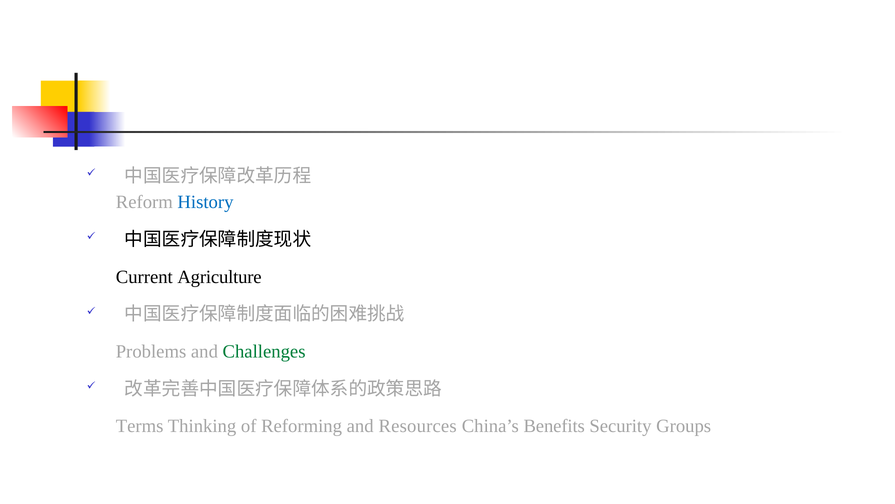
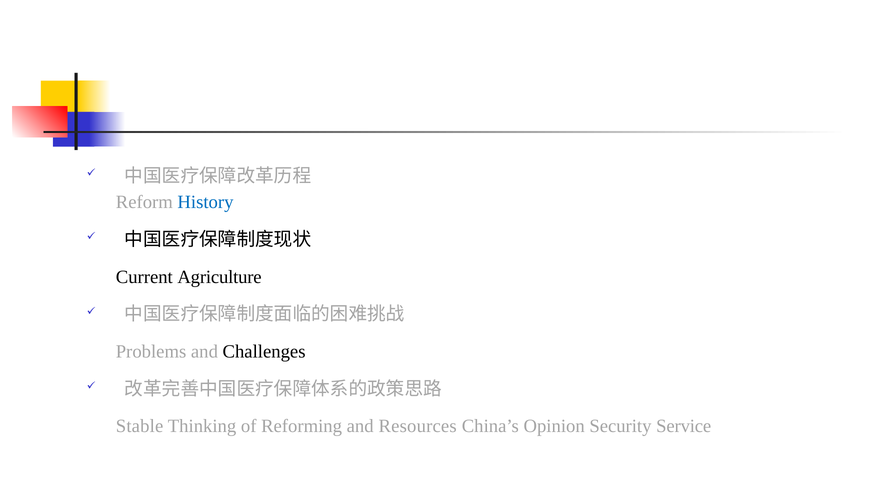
Challenges colour: green -> black
Terms: Terms -> Stable
Benefits: Benefits -> Opinion
Groups: Groups -> Service
